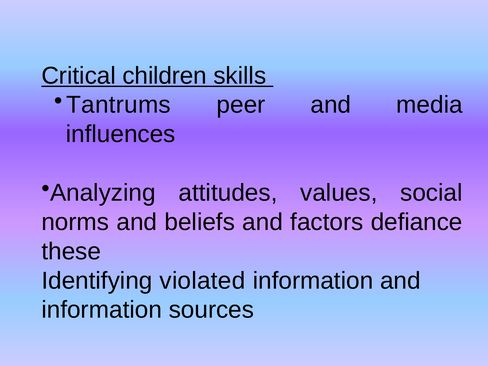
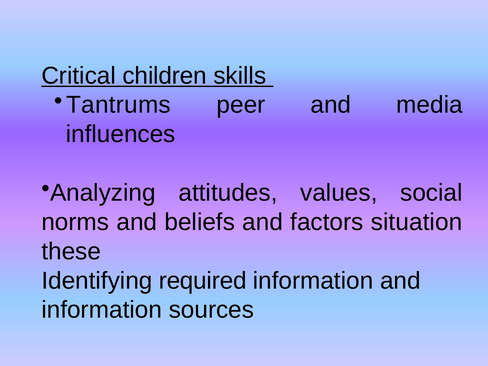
defiance: defiance -> situation
violated: violated -> required
